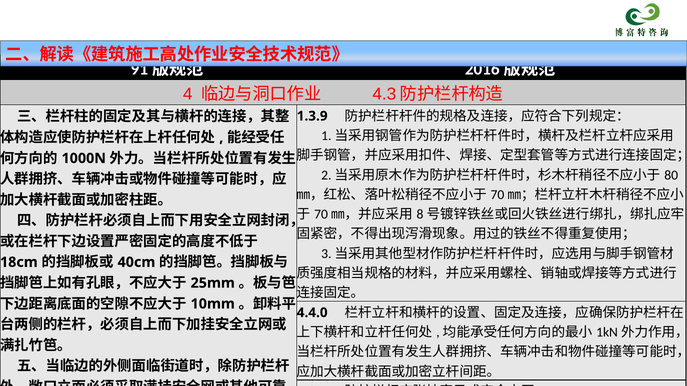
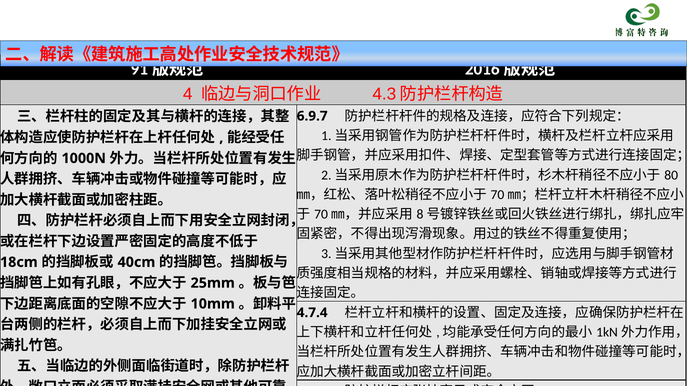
1.3.9: 1.3.9 -> 6.9.7
4.4.0: 4.4.0 -> 4.7.4
